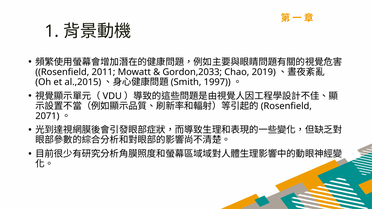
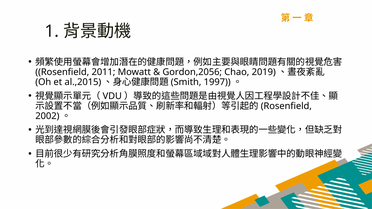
Gordon,2033: Gordon,2033 -> Gordon,2056
2071: 2071 -> 2002
